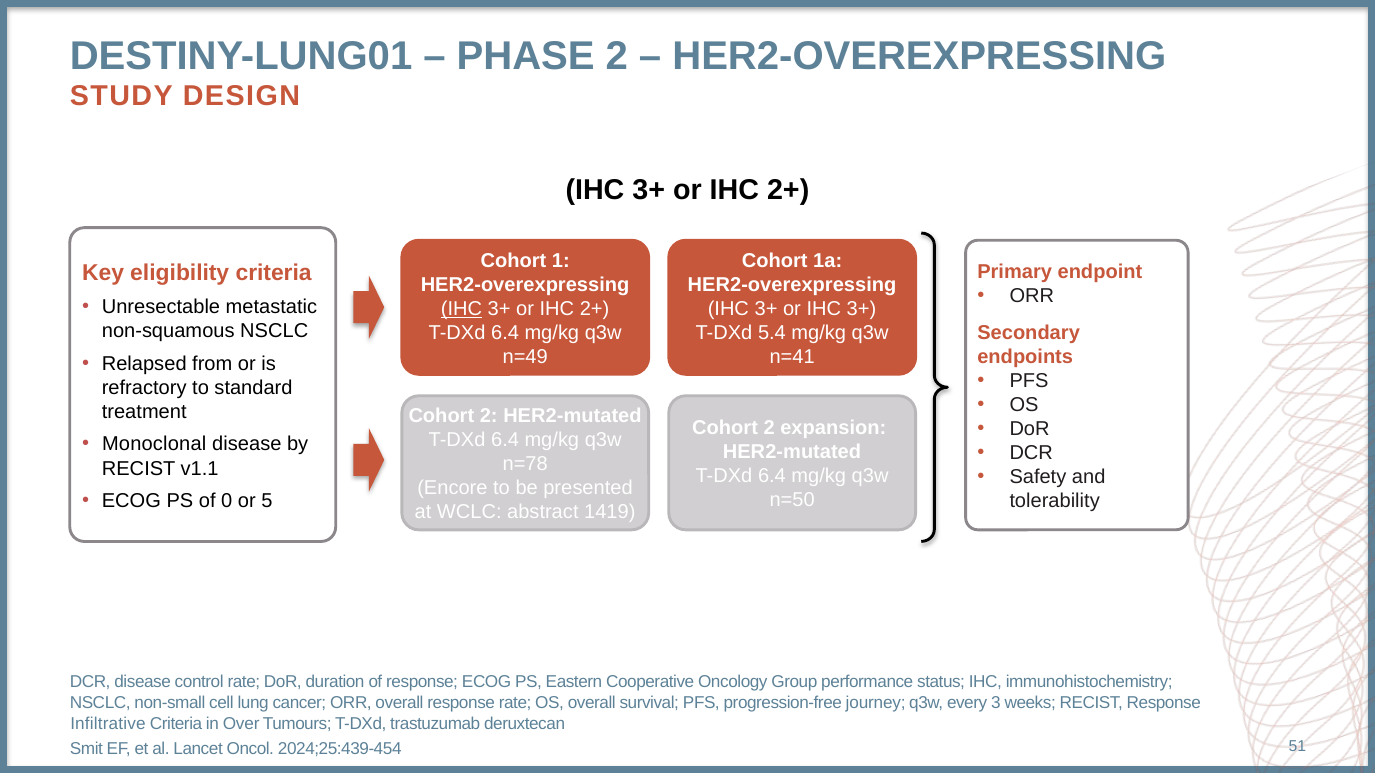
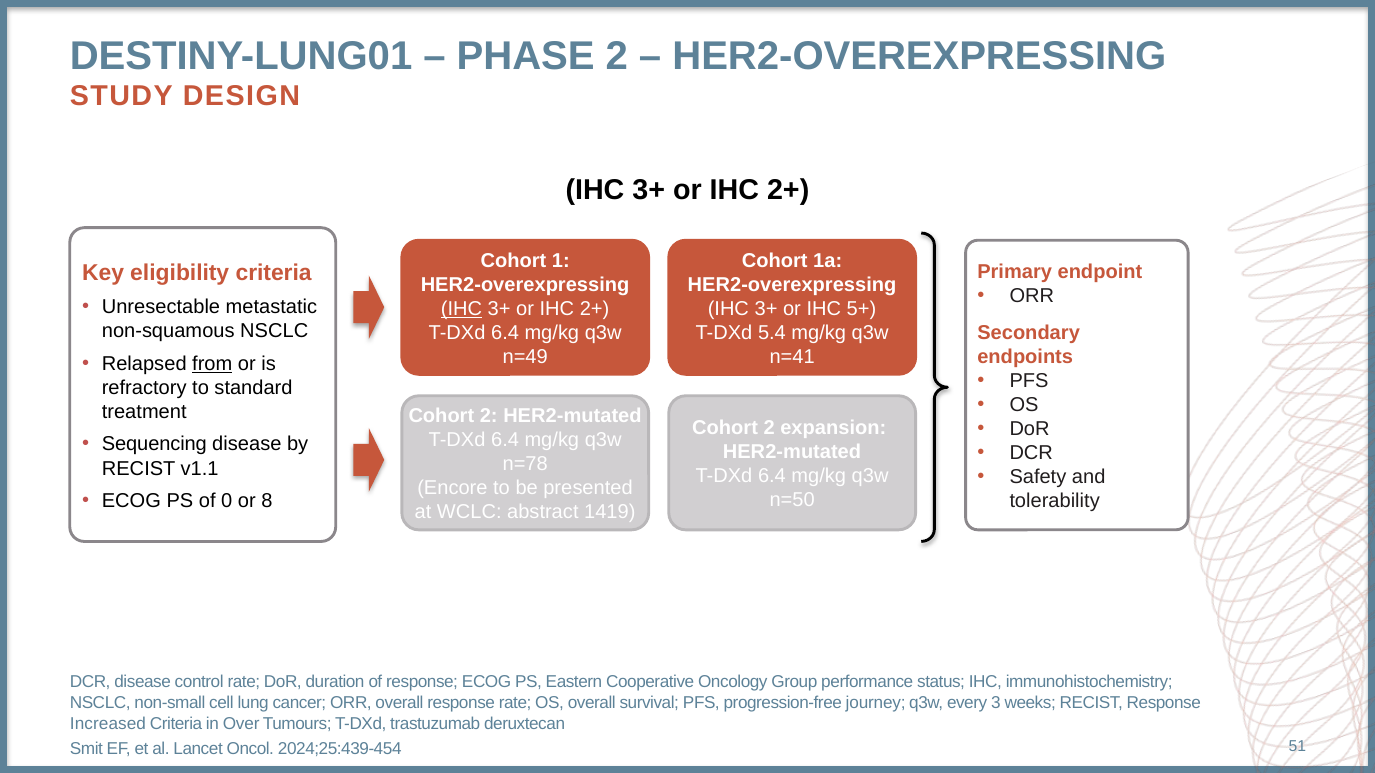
or IHC 3+: 3+ -> 5+
from underline: none -> present
Monoclonal: Monoclonal -> Sequencing
5: 5 -> 8
Infiltrative: Infiltrative -> Increased
